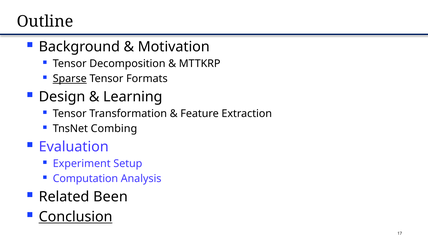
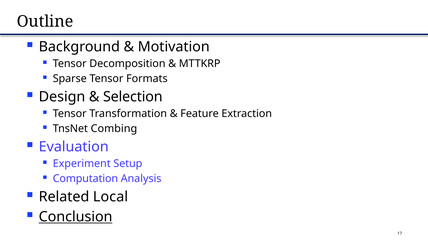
Sparse underline: present -> none
Learning: Learning -> Selection
Been: Been -> Local
